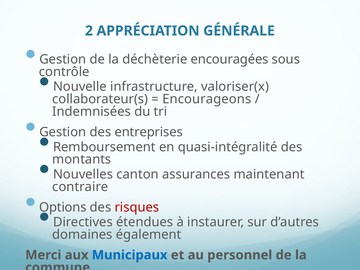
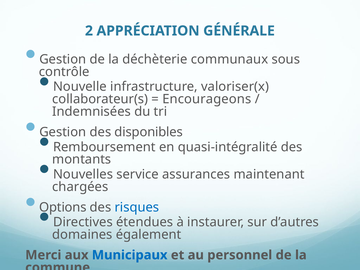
encouragées: encouragées -> communaux
entreprises: entreprises -> disponibles
canton: canton -> service
contraire: contraire -> chargées
risques colour: red -> blue
